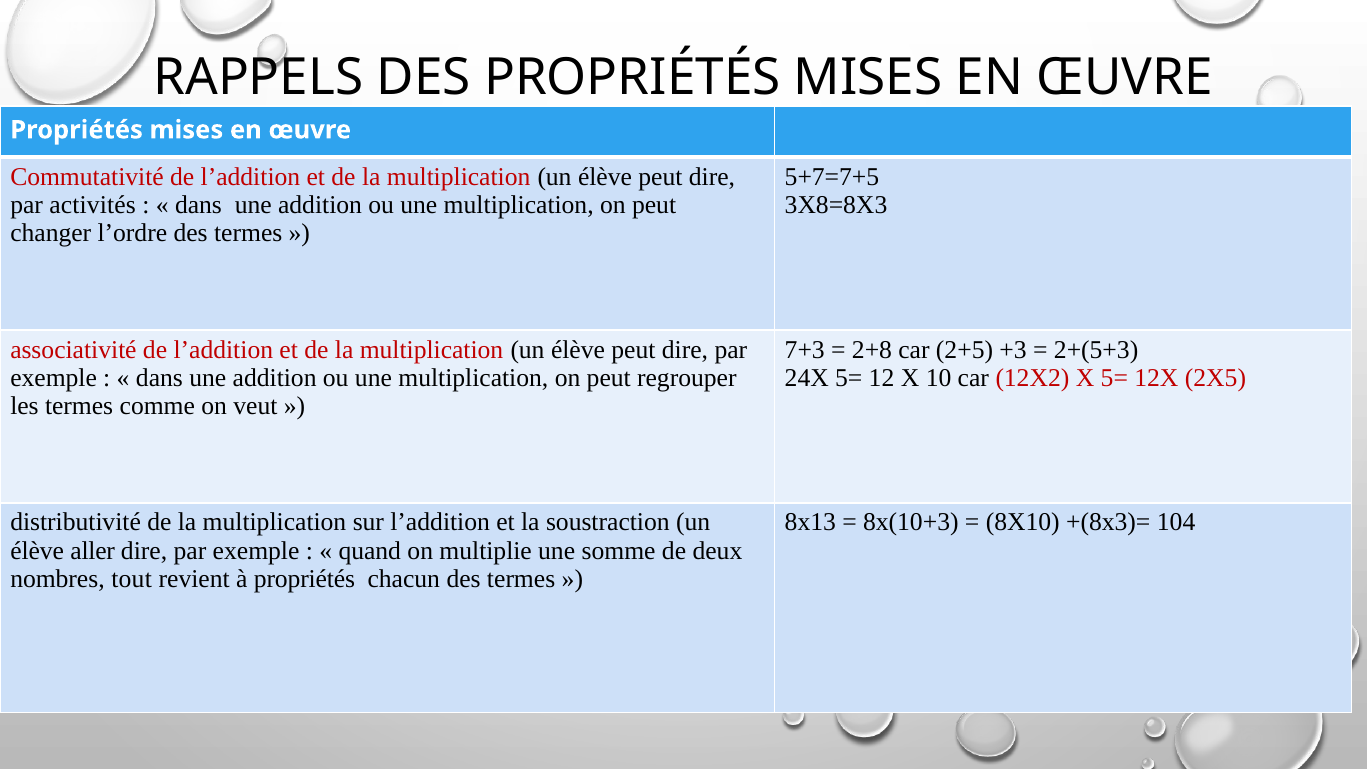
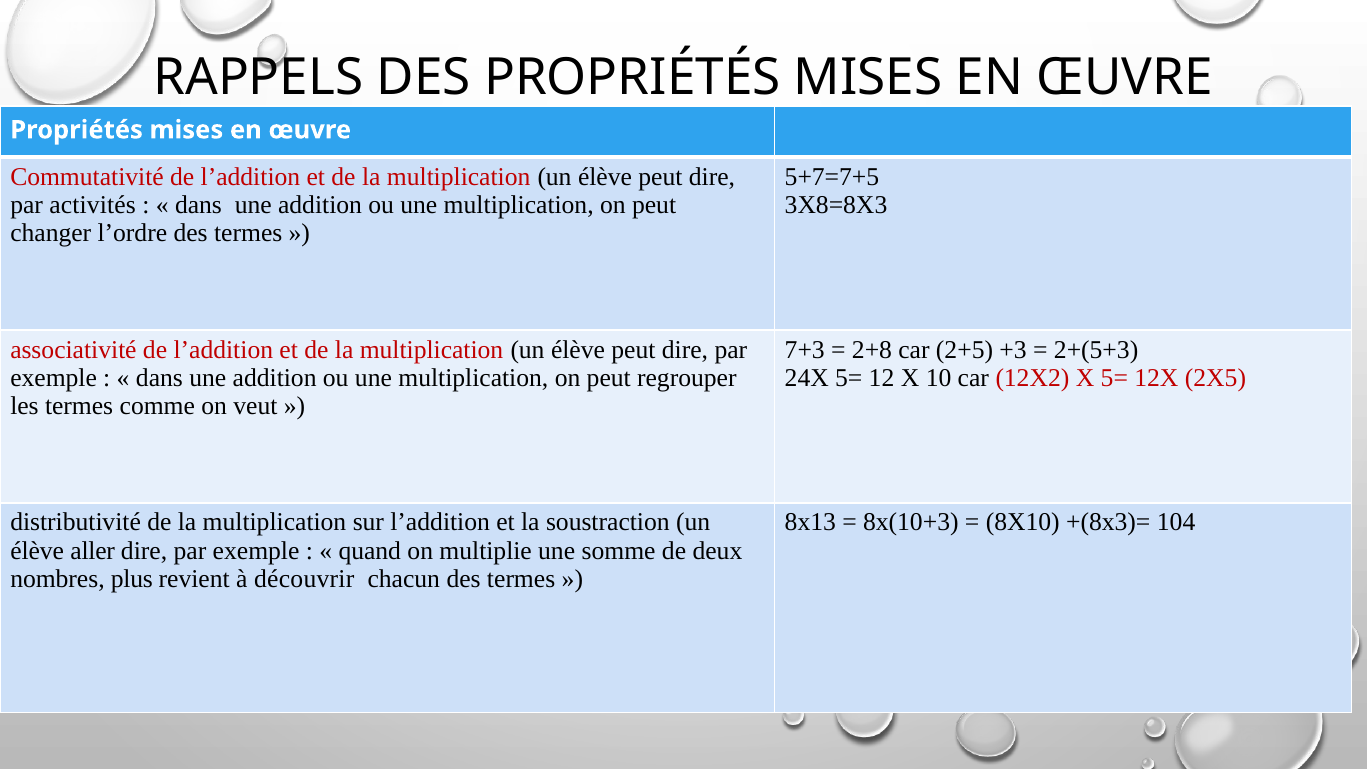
tout: tout -> plus
à propriétés: propriétés -> découvrir
